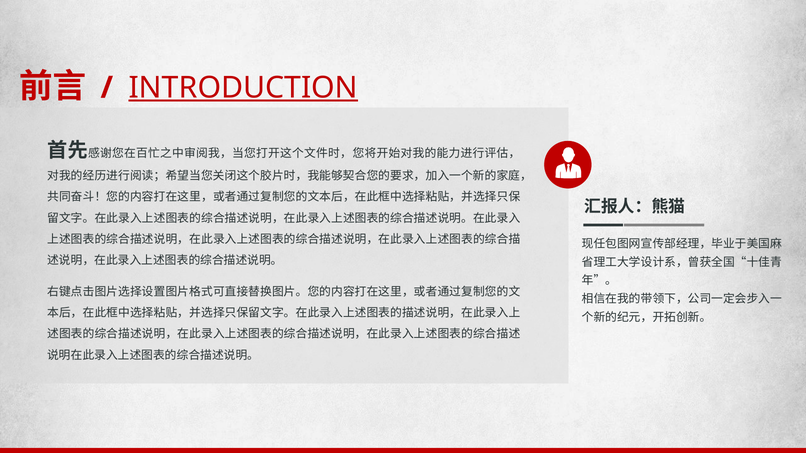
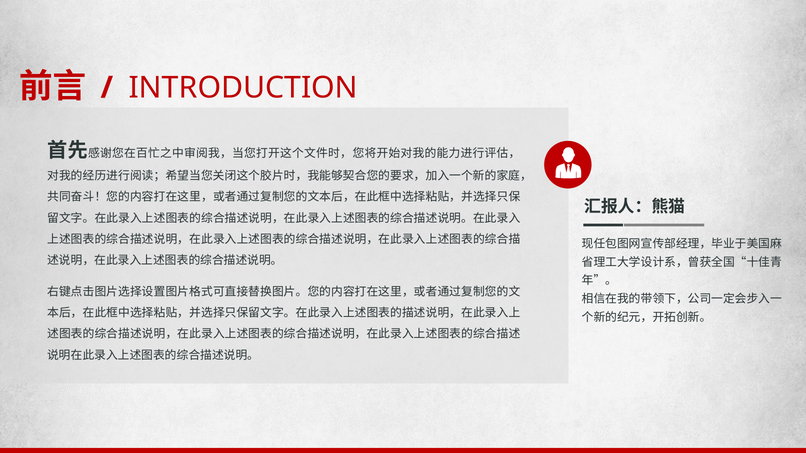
INTRODUCTION underline: present -> none
